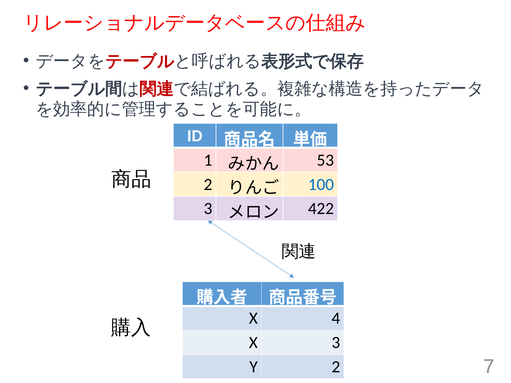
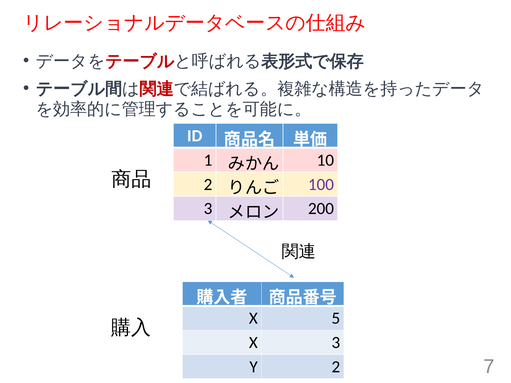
53: 53 -> 10
100 colour: blue -> purple
422: 422 -> 200
4: 4 -> 5
